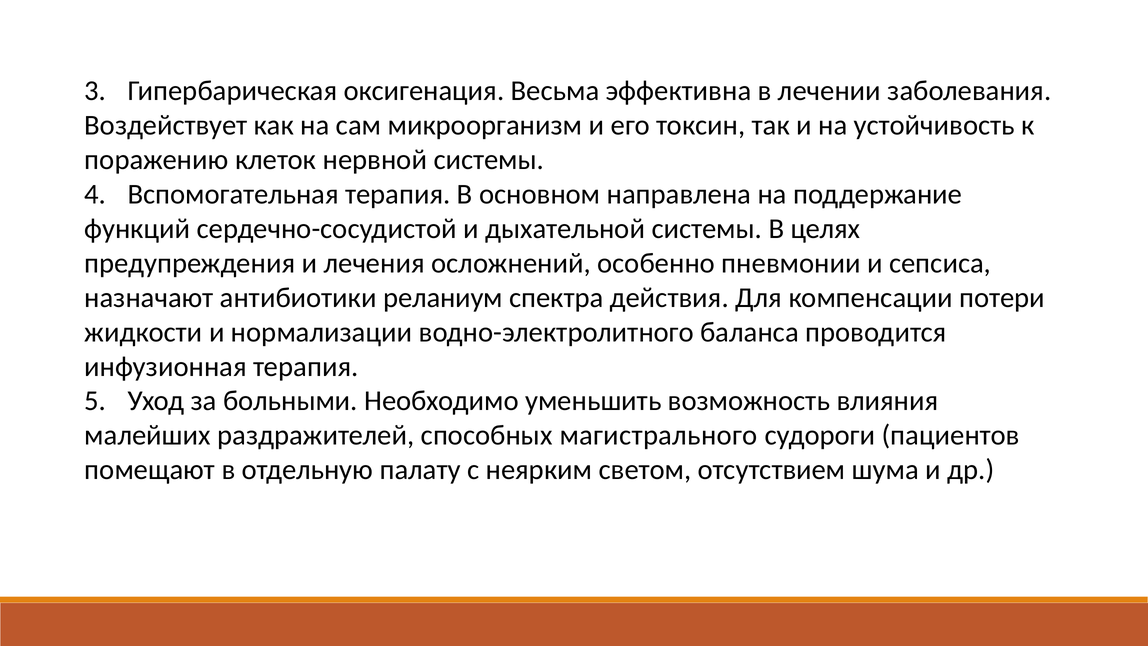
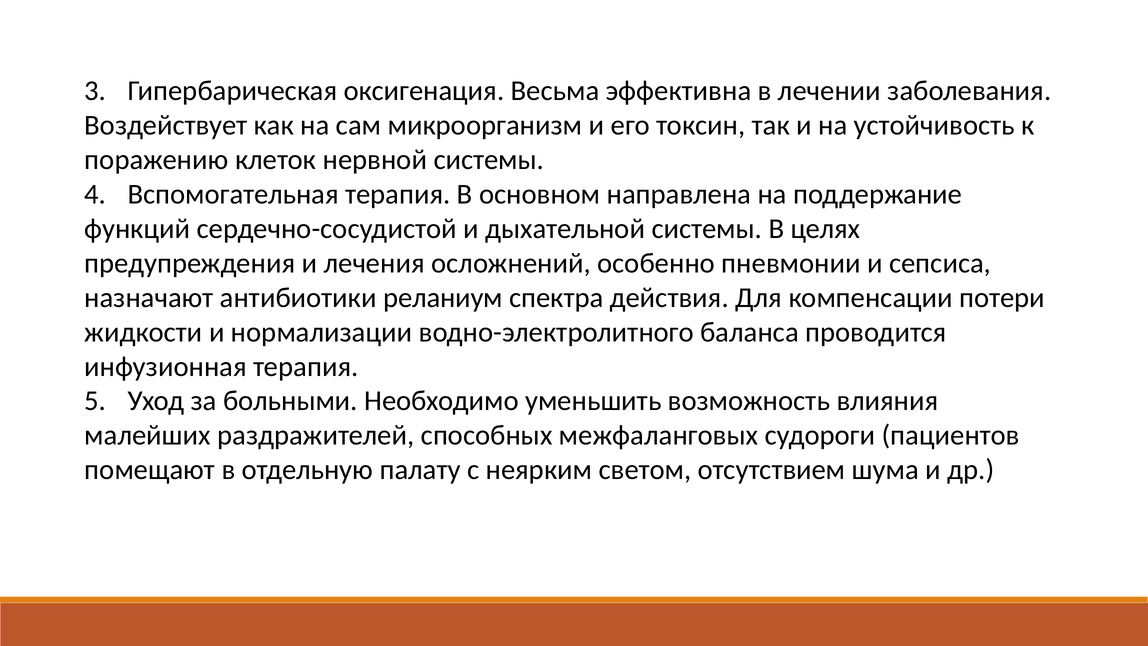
магистрального: магистрального -> межфаланговых
